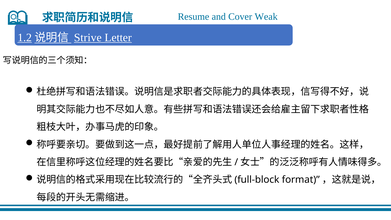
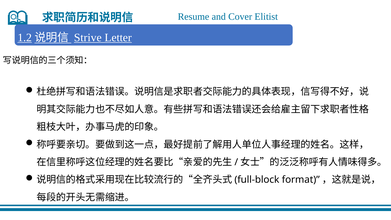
Weak: Weak -> Elitist
